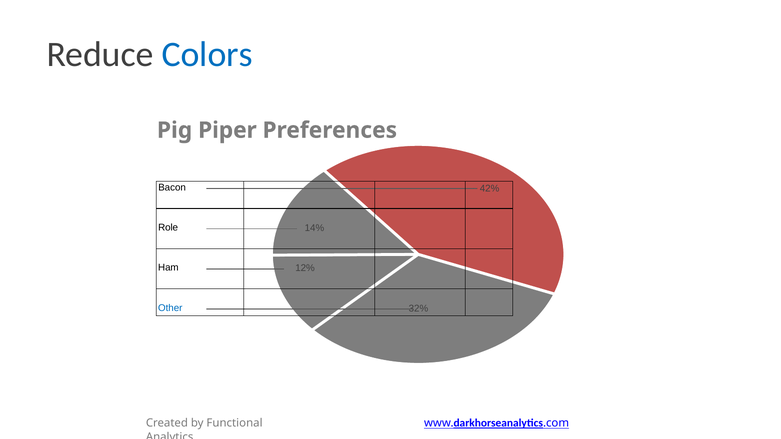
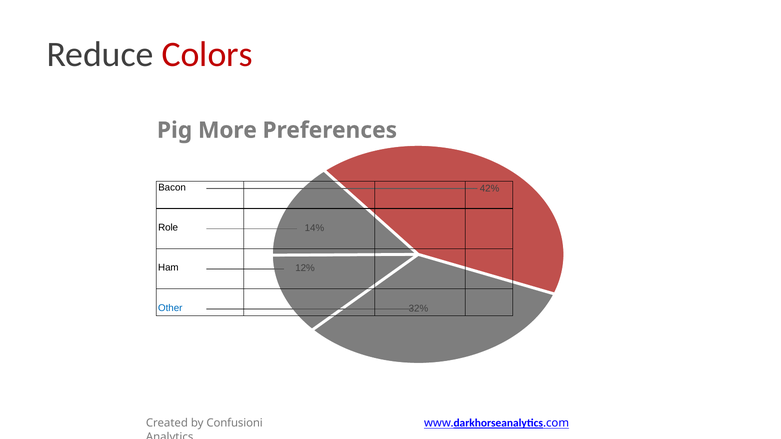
Colors colour: blue -> red
Piper: Piper -> More
Functional: Functional -> Confusioni
